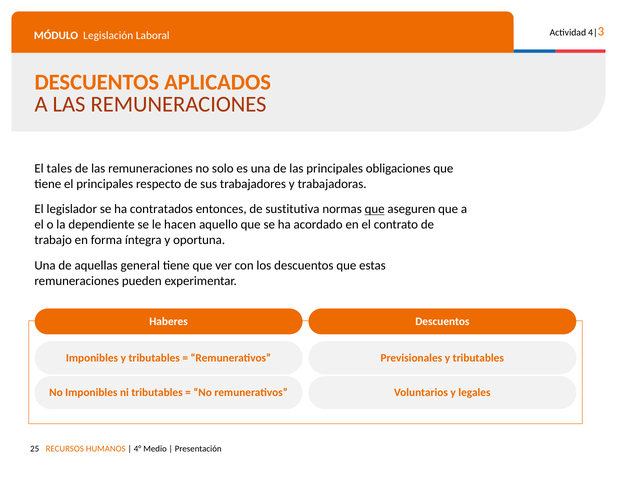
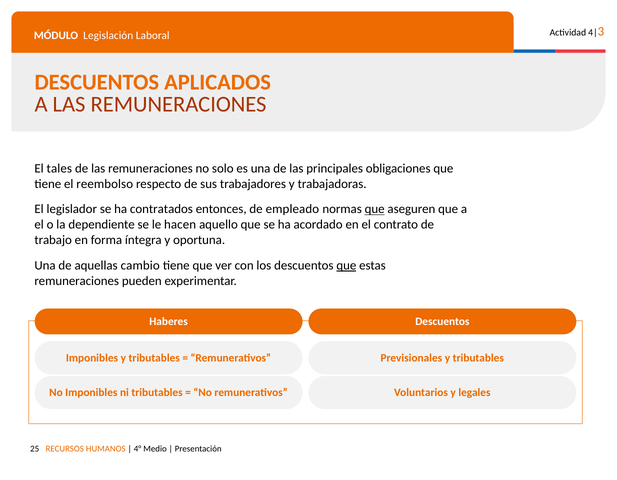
el principales: principales -> reembolso
sustitutiva: sustitutiva -> empleado
general: general -> cambio
que at (346, 265) underline: none -> present
